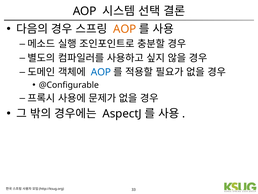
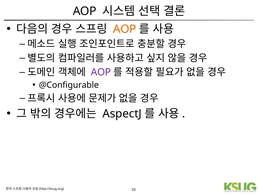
AOP at (101, 72) colour: blue -> purple
